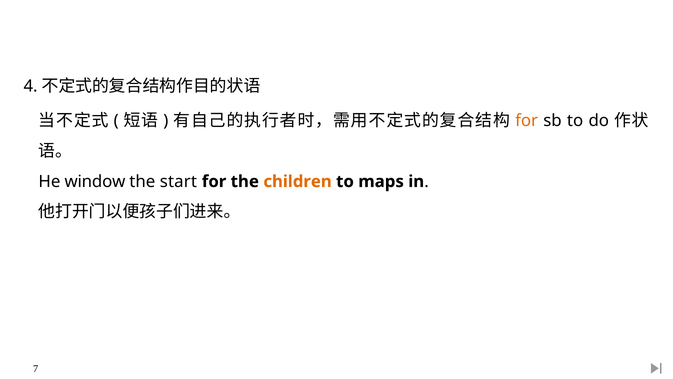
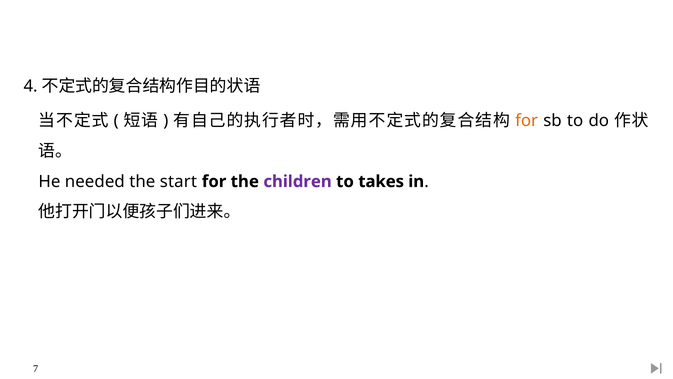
window: window -> needed
children colour: orange -> purple
maps: maps -> takes
